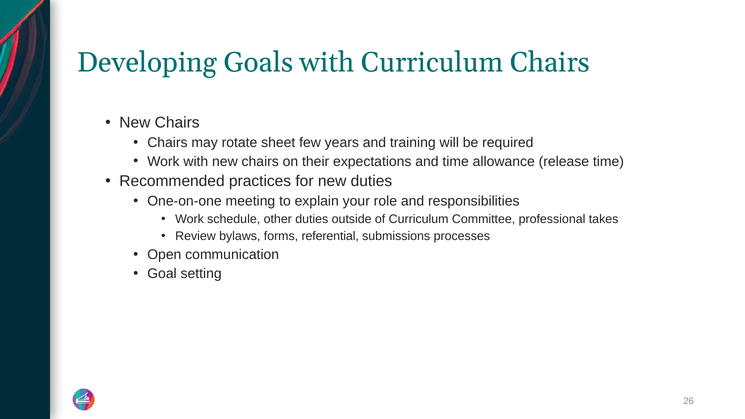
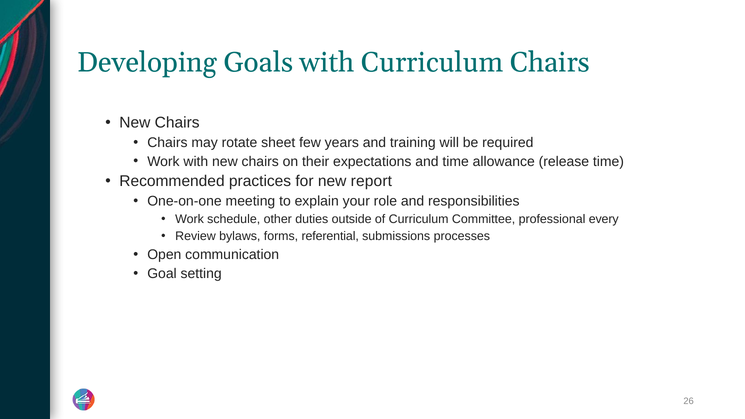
new duties: duties -> report
takes: takes -> every
